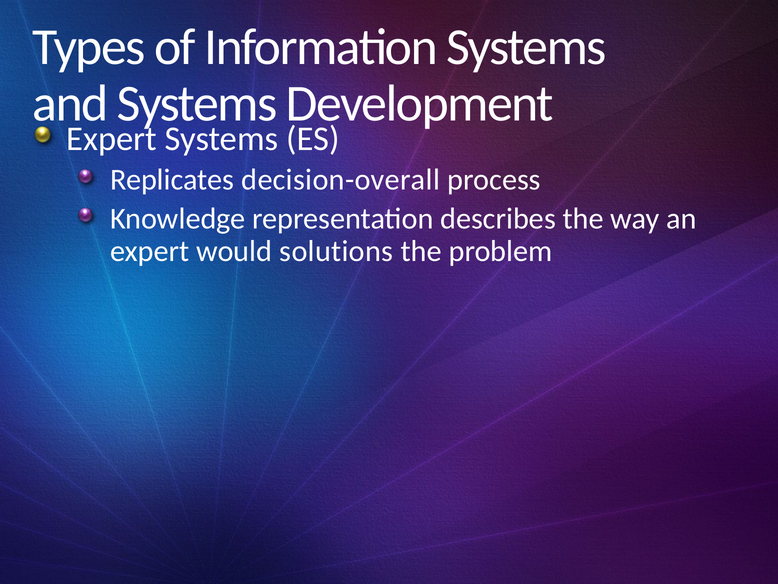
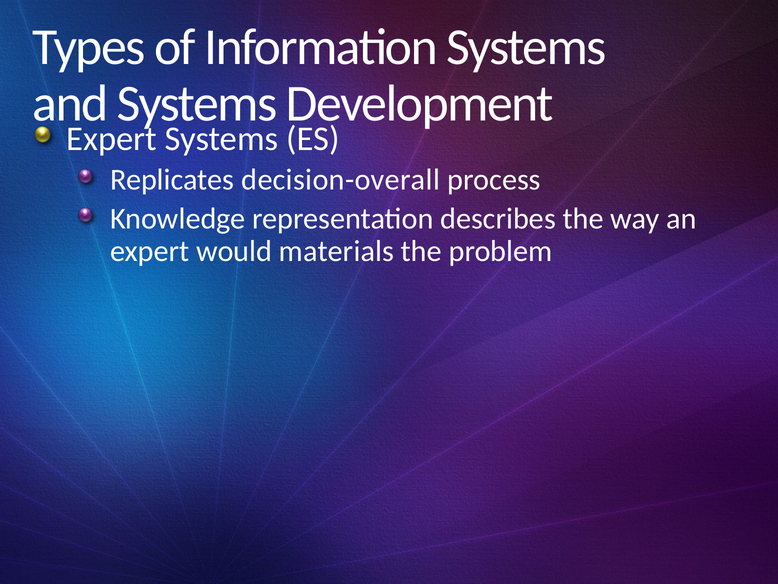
solutions: solutions -> materials
